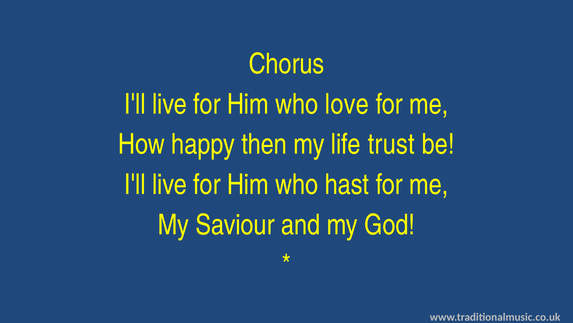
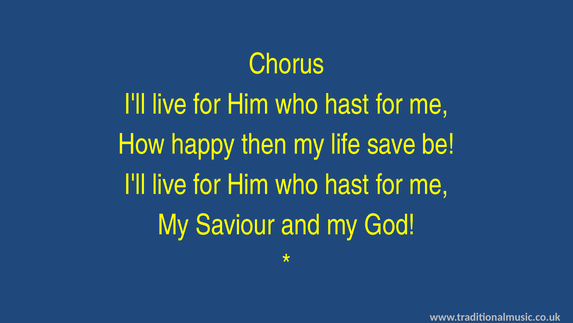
love at (347, 104): love -> hast
trust: trust -> save
